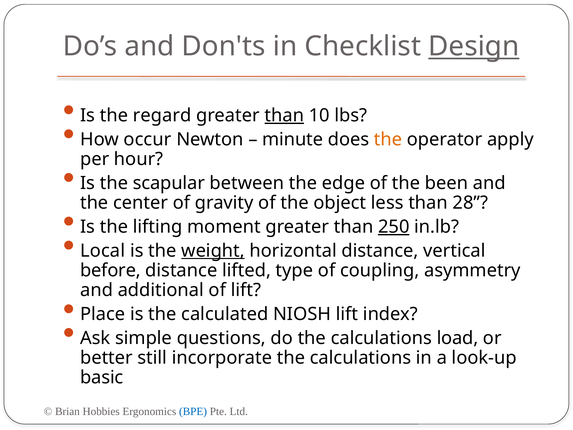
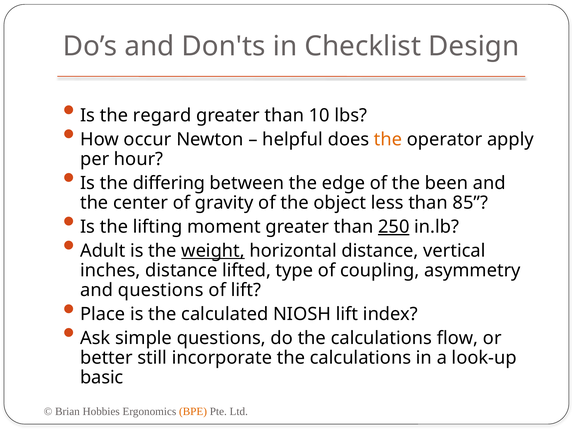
Design underline: present -> none
than at (284, 115) underline: present -> none
minute: minute -> helpful
scapular: scapular -> differing
28: 28 -> 85
Local: Local -> Adult
before: before -> inches
and additional: additional -> questions
load: load -> flow
BPE colour: blue -> orange
